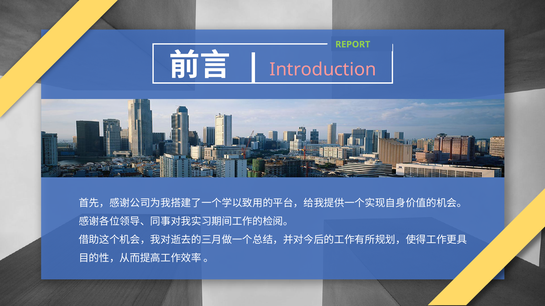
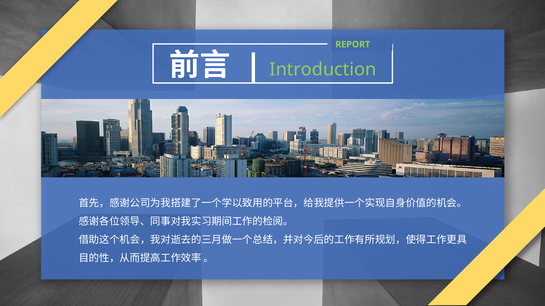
Introduction colour: pink -> light green
